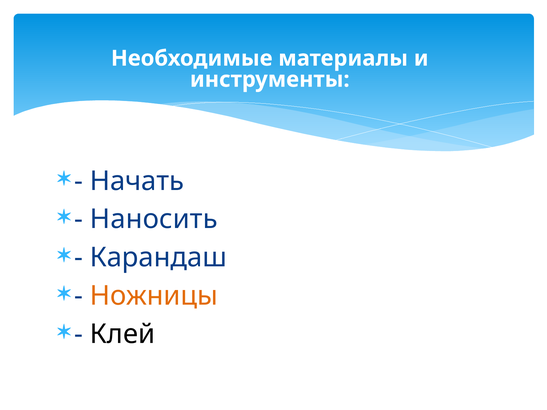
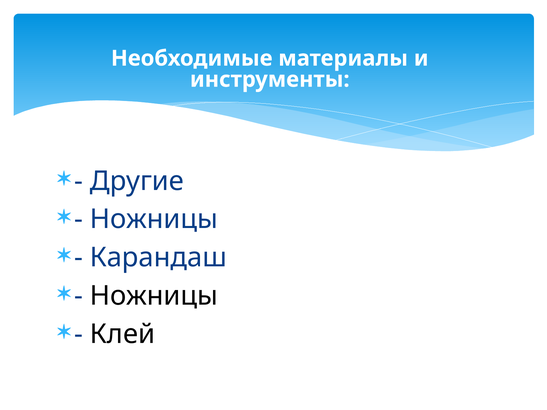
Начать: Начать -> Другие
Наносить at (154, 219): Наносить -> Ножницы
Ножницы at (154, 296) colour: orange -> black
